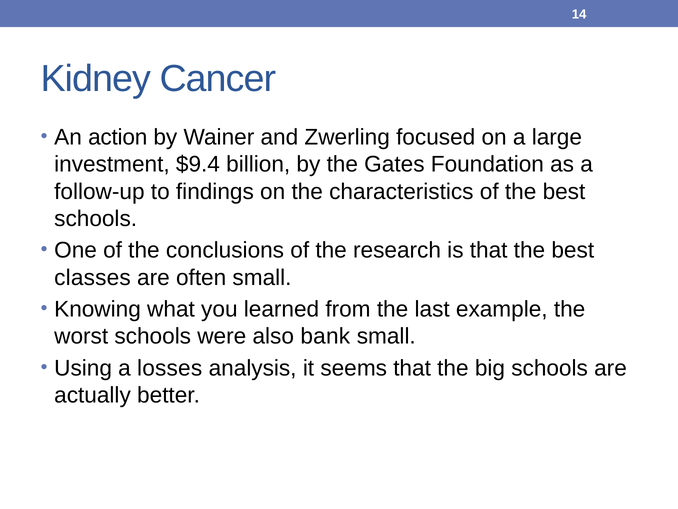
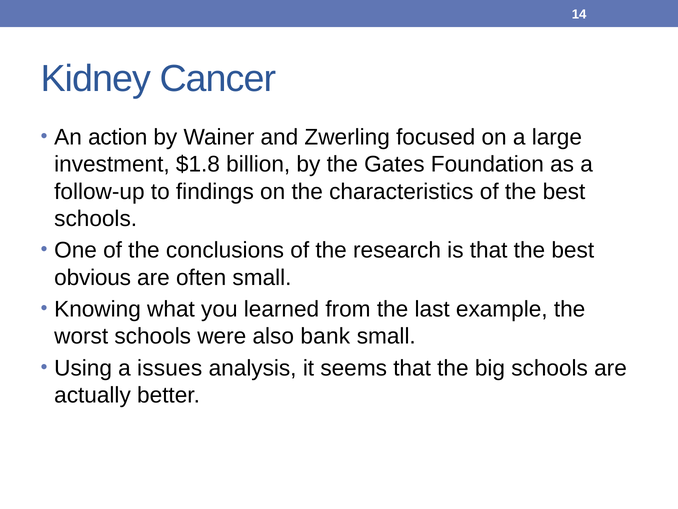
$9.4: $9.4 -> $1.8
classes: classes -> obvious
losses: losses -> issues
